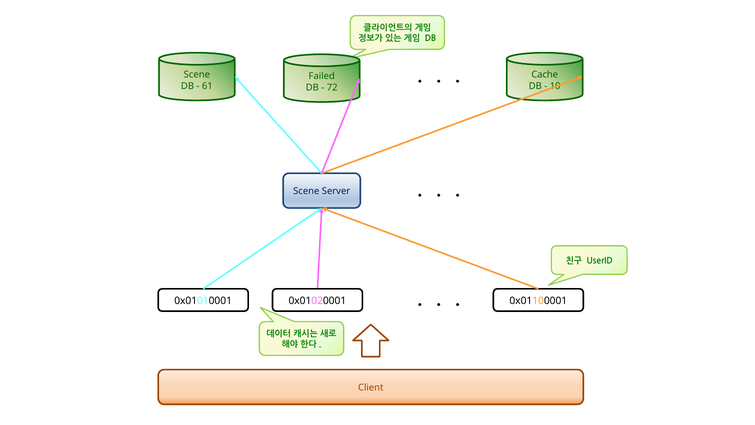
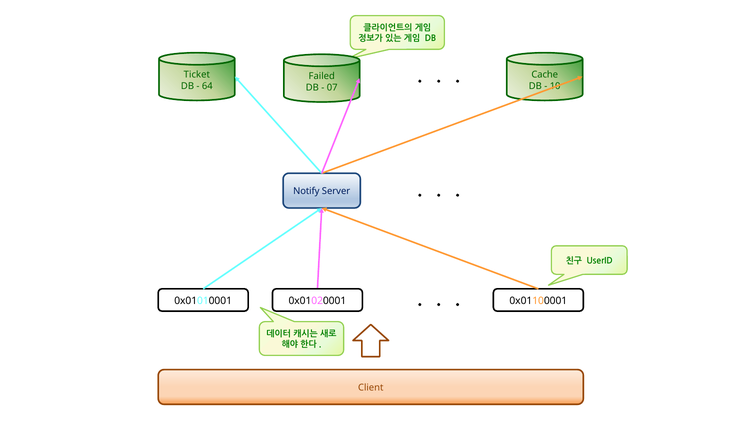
Scene at (197, 75): Scene -> Ticket
61: 61 -> 64
72: 72 -> 07
Scene at (306, 191): Scene -> Notify
